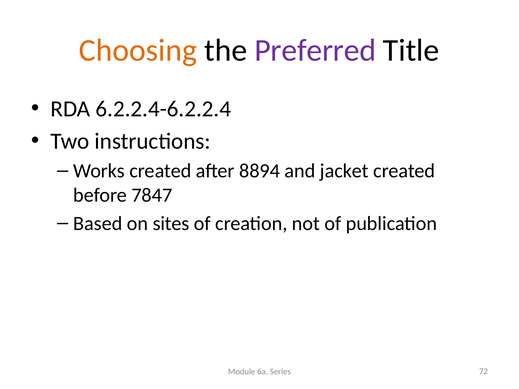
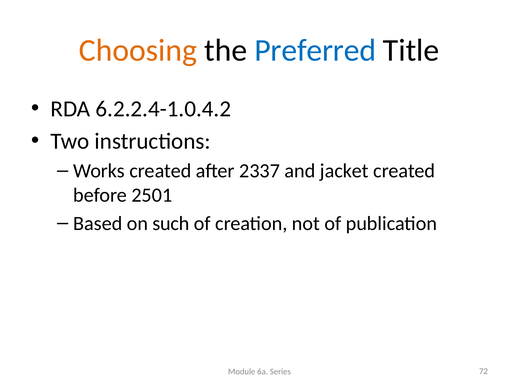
Preferred colour: purple -> blue
6.2.2.4-6.2.2.4: 6.2.2.4-6.2.2.4 -> 6.2.2.4-1.0.4.2
8894: 8894 -> 2337
7847: 7847 -> 2501
sites: sites -> such
